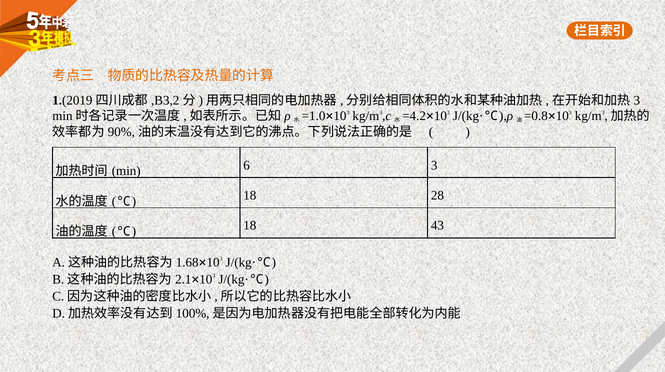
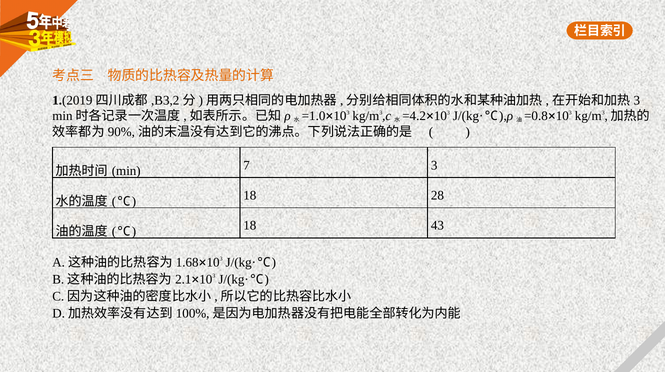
6: 6 -> 7
